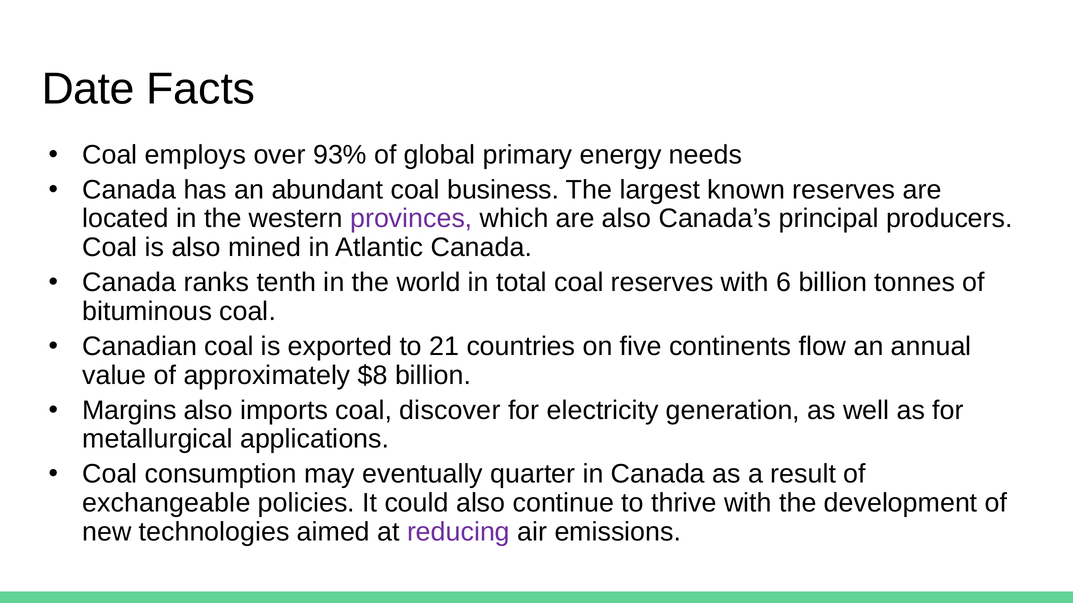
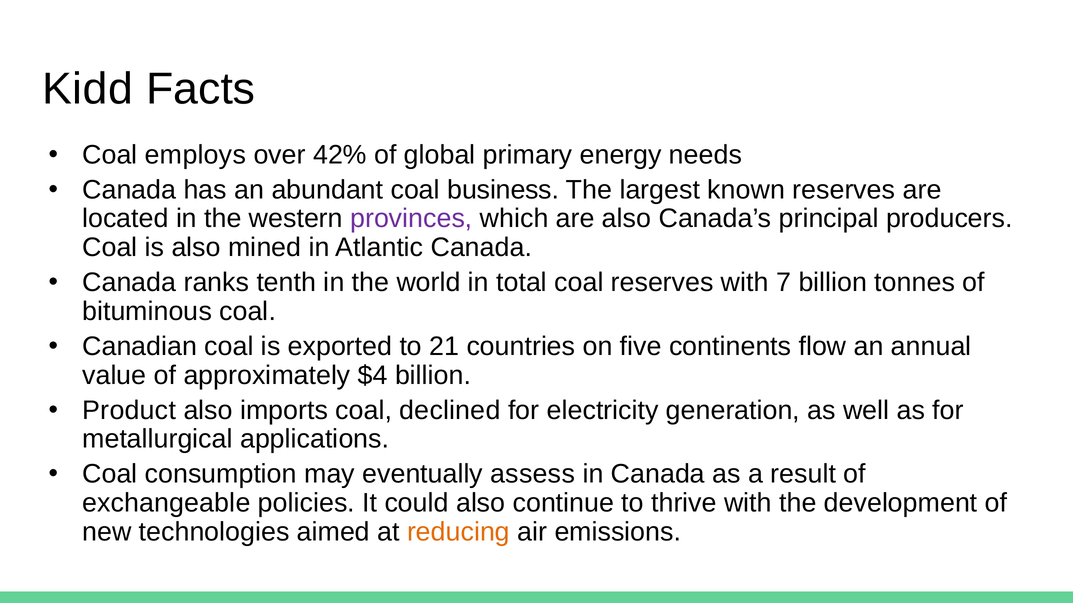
Date: Date -> Kidd
93%: 93% -> 42%
6: 6 -> 7
$8: $8 -> $4
Margins: Margins -> Product
discover: discover -> declined
quarter: quarter -> assess
reducing colour: purple -> orange
